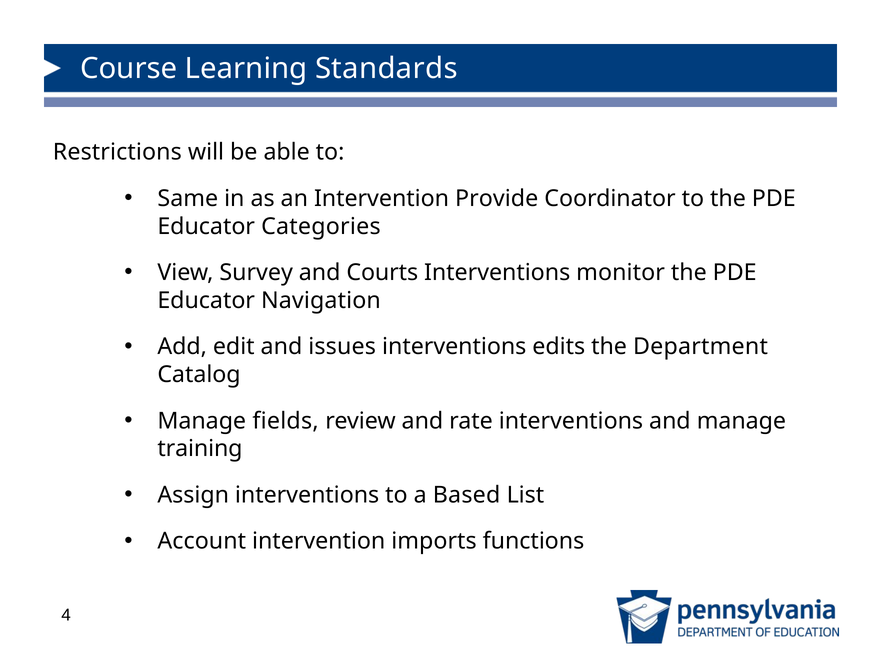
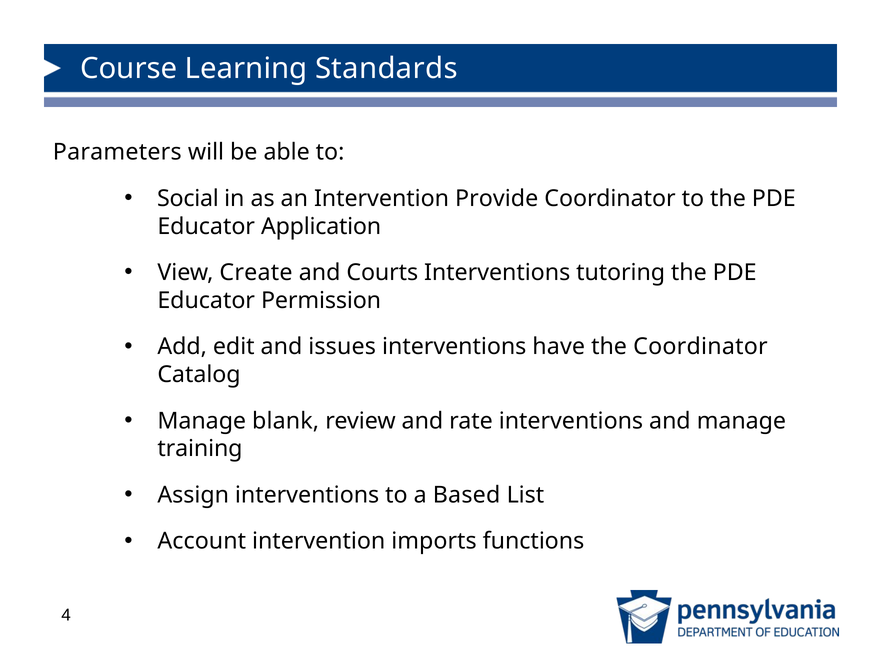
Restrictions: Restrictions -> Parameters
Same: Same -> Social
Categories: Categories -> Application
Survey: Survey -> Create
monitor: monitor -> tutoring
Navigation: Navigation -> Permission
edits: edits -> have
the Department: Department -> Coordinator
fields: fields -> blank
